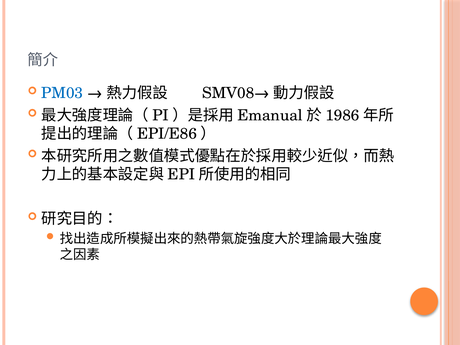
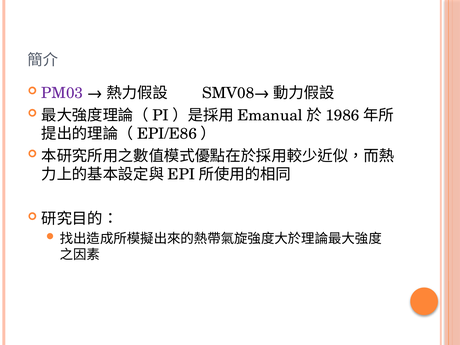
PM03 colour: blue -> purple
